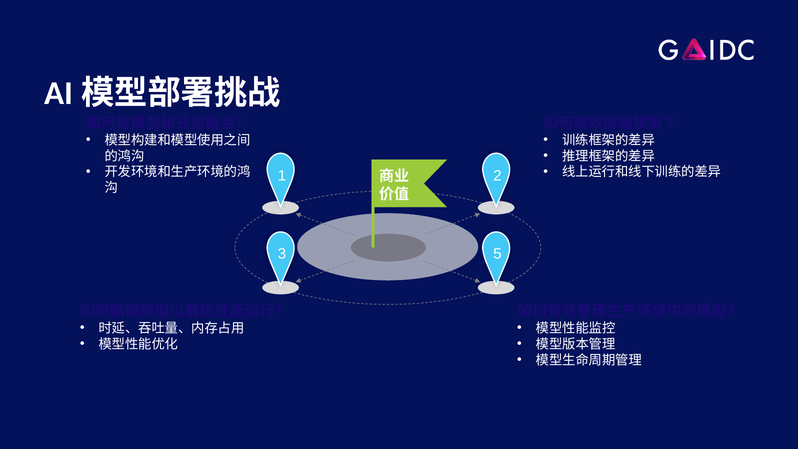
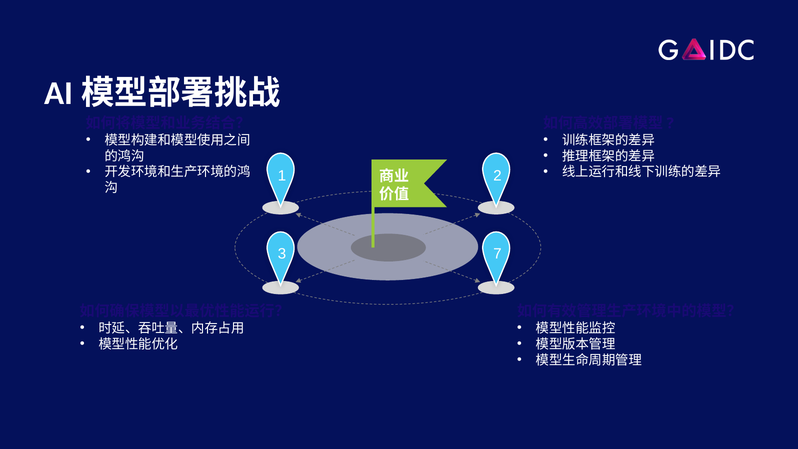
5: 5 -> 7
